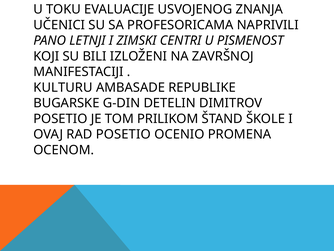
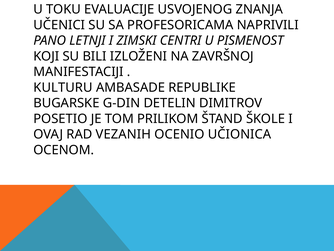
RAD POSETIO: POSETIO -> VEZANIH
PROMENA: PROMENA -> UČIONICA
